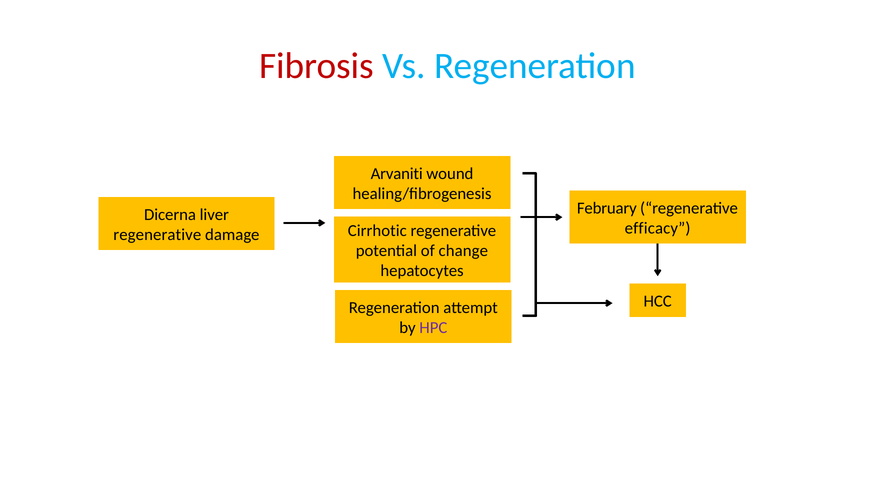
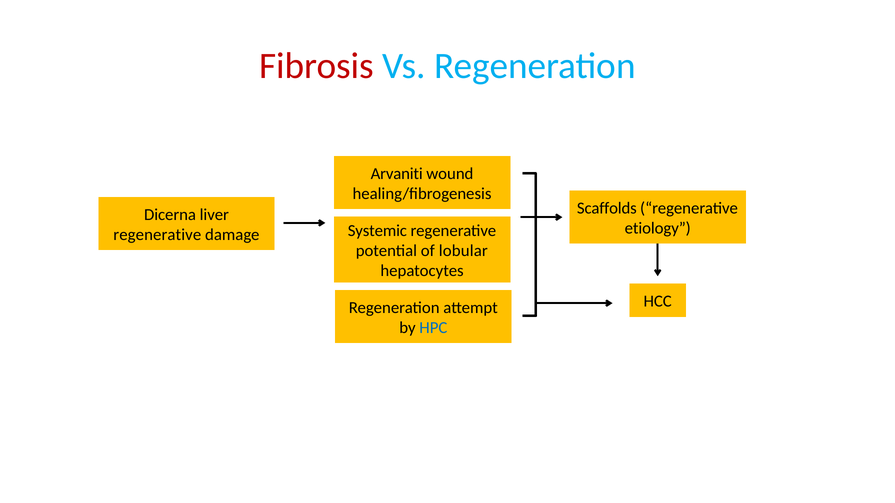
February: February -> Scaffolds
efficacy: efficacy -> etiology
Cirrhotic: Cirrhotic -> Systemic
change: change -> lobular
HPC colour: purple -> blue
